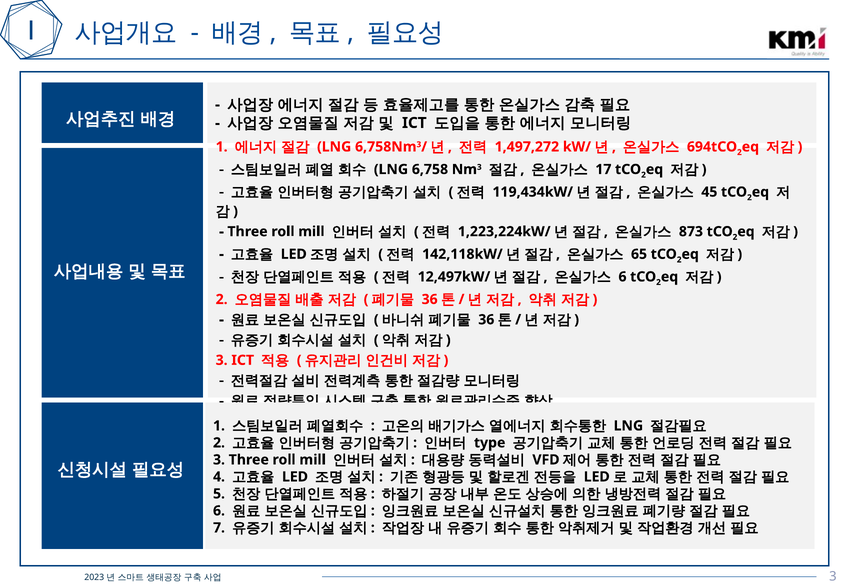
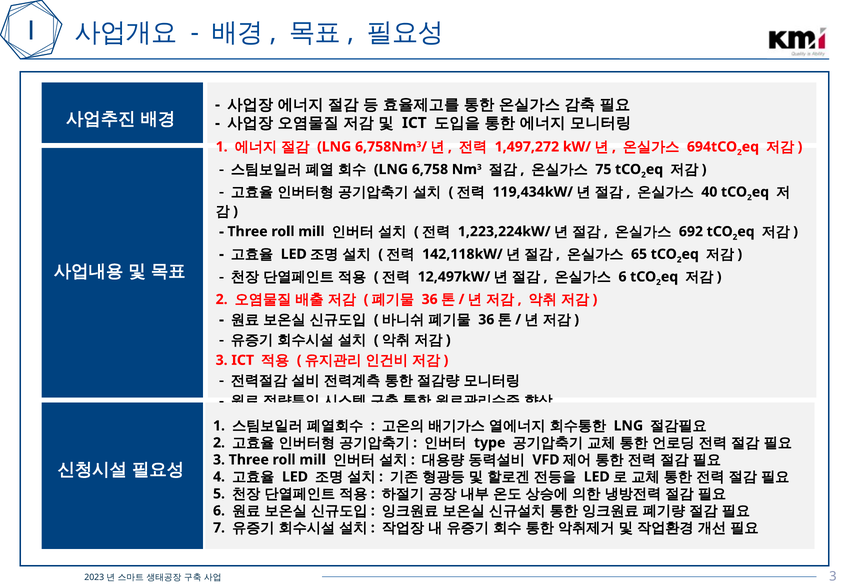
17: 17 -> 75
45: 45 -> 40
873: 873 -> 692
